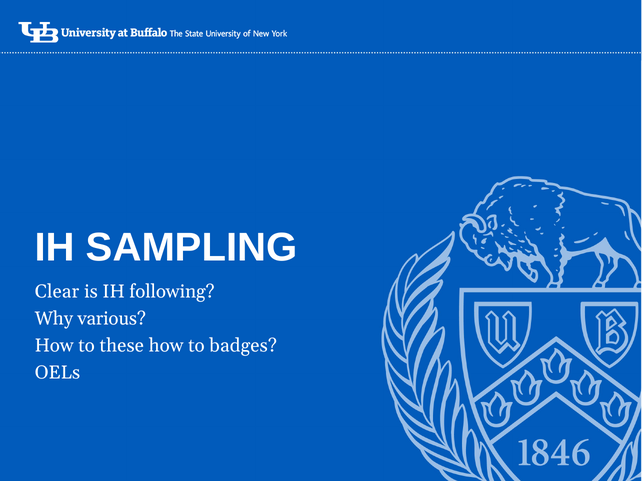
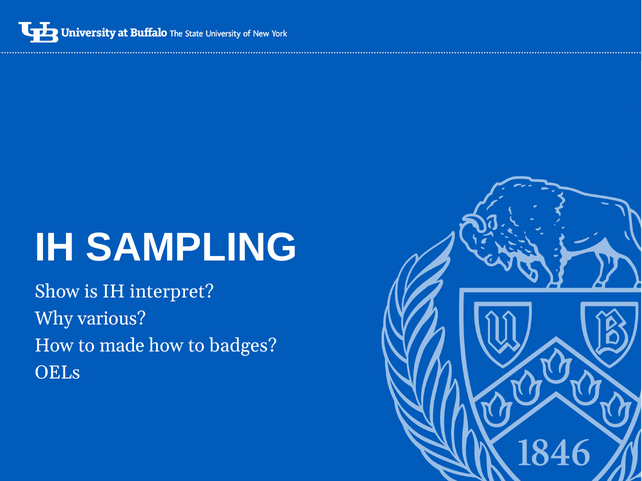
Clear: Clear -> Show
following: following -> interpret
these: these -> made
